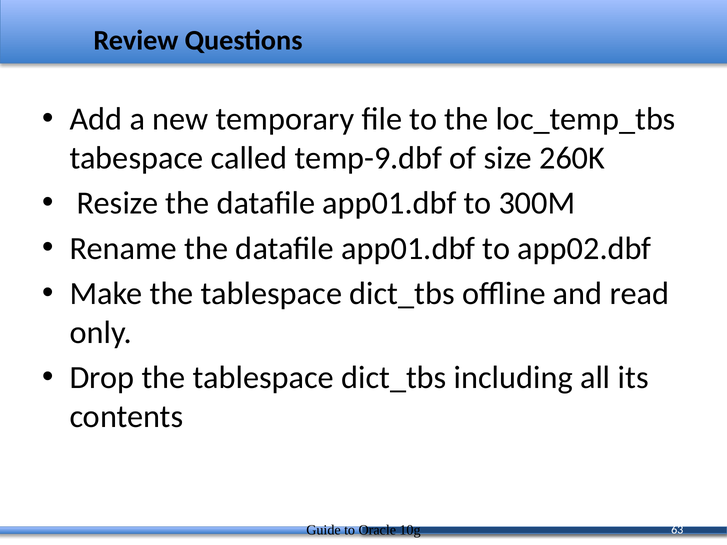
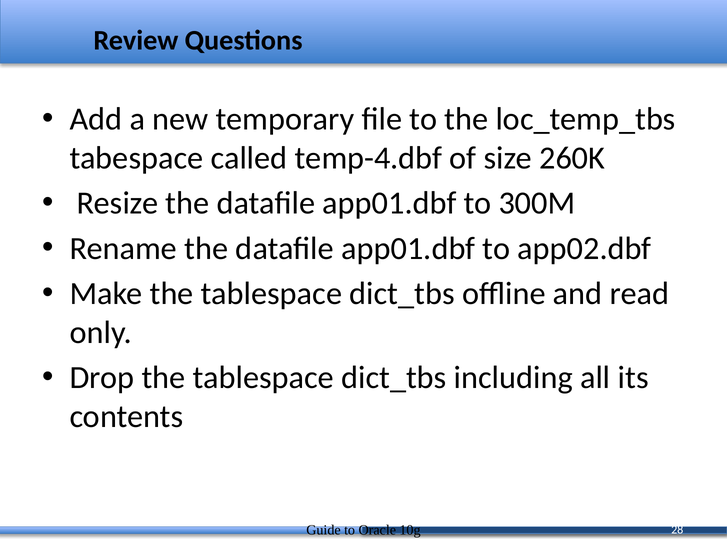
temp-9.dbf: temp-9.dbf -> temp-4.dbf
63: 63 -> 28
